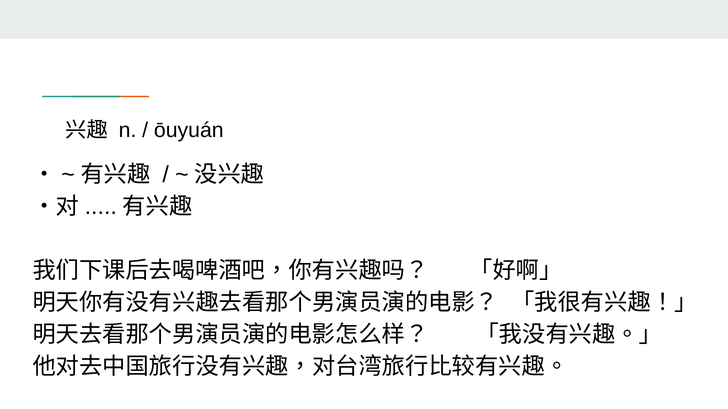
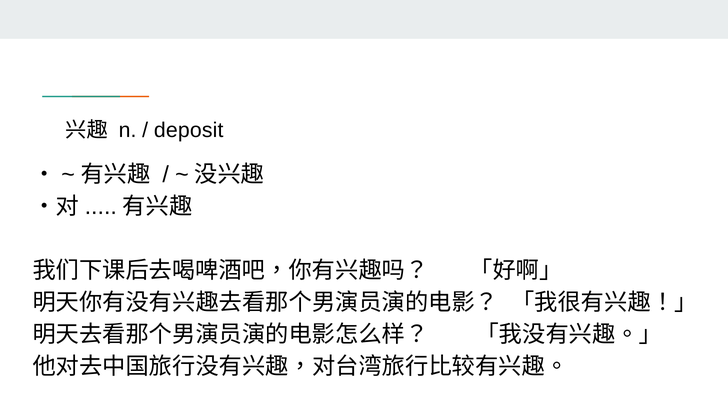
ōuyuán: ōuyuán -> deposit
